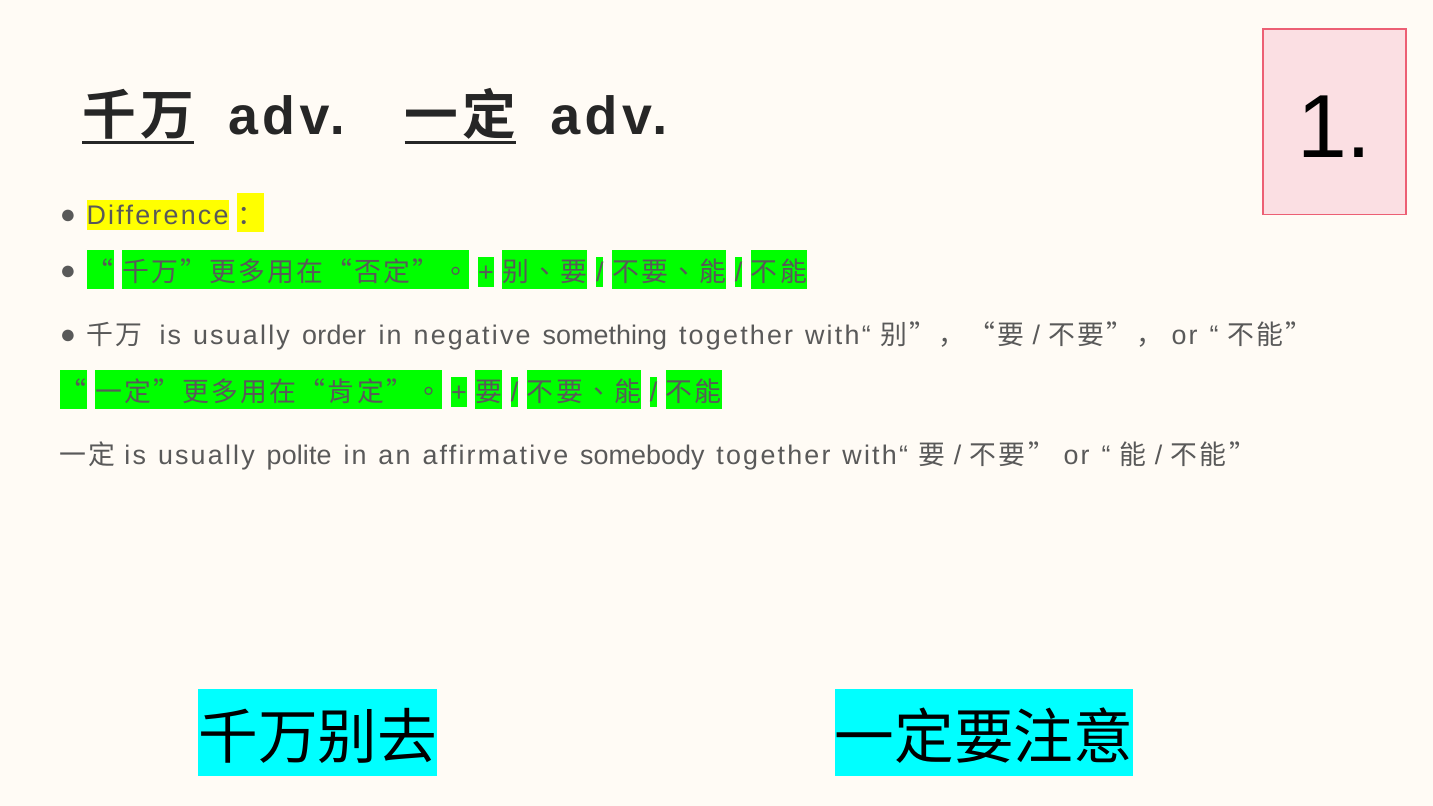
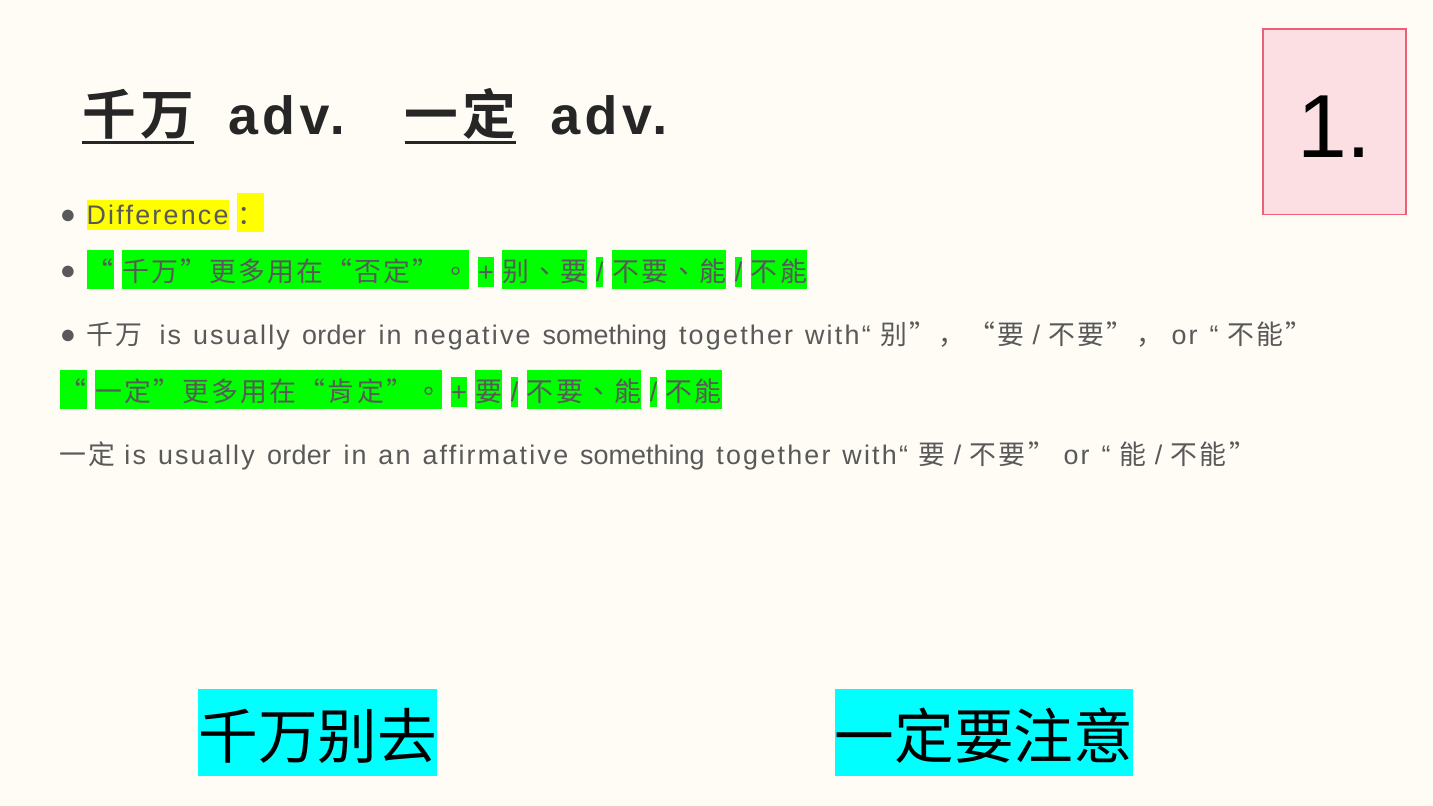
polite at (299, 456): polite -> order
affirmative somebody: somebody -> something
